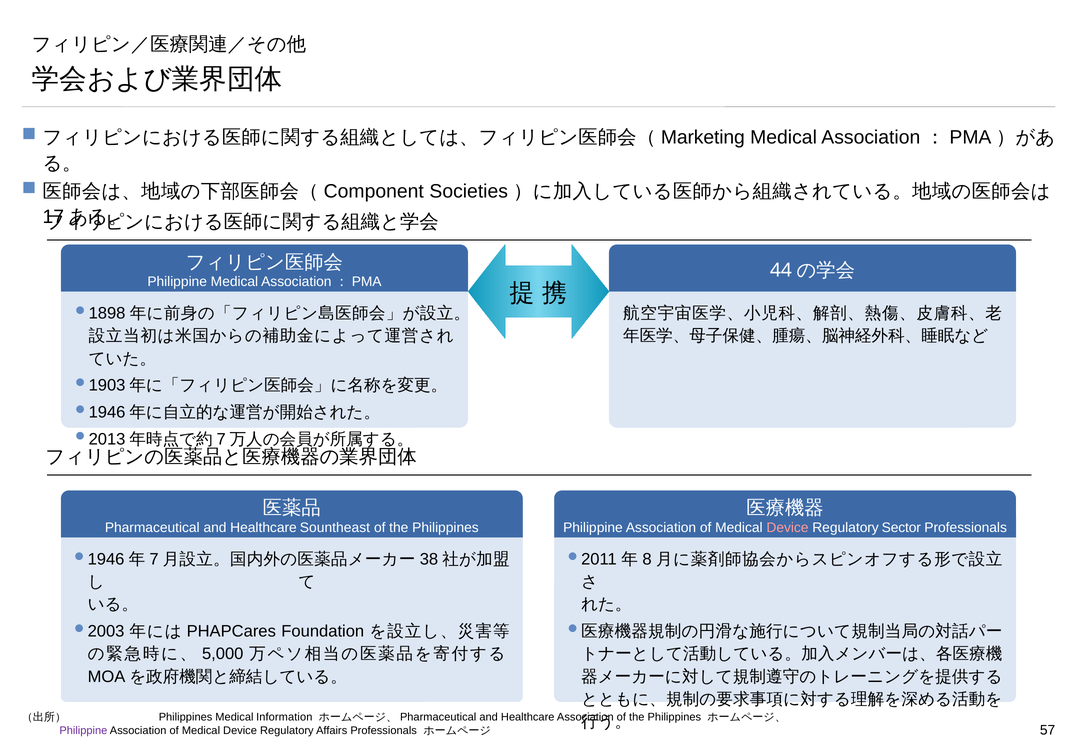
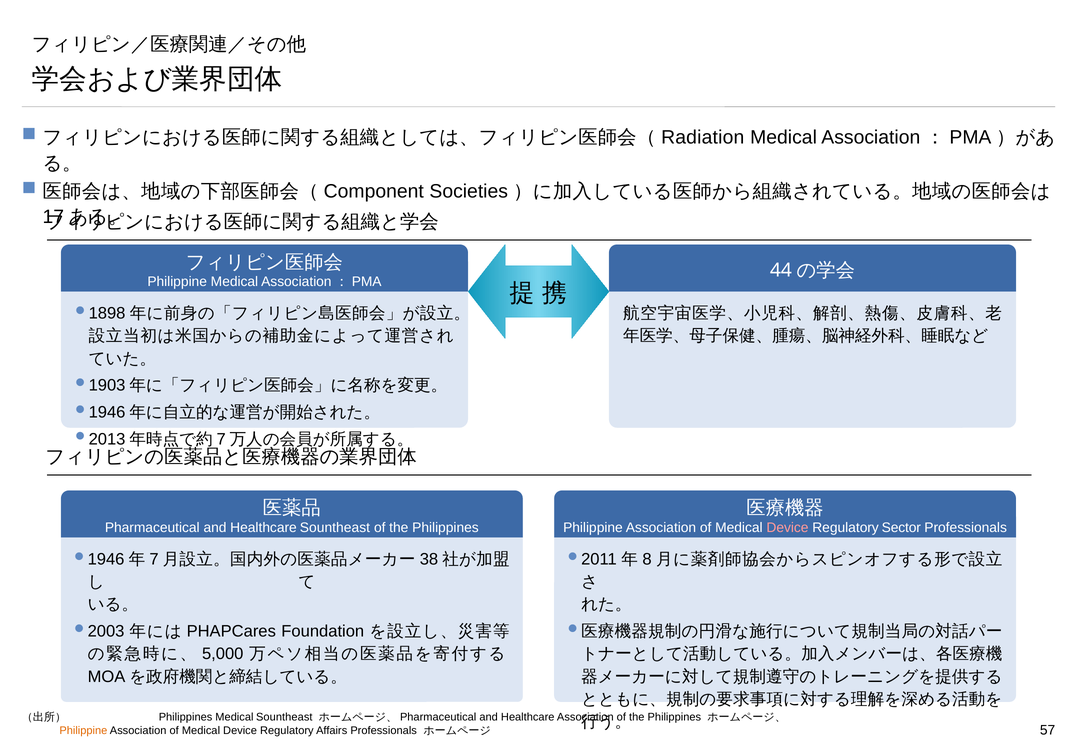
Marketing: Marketing -> Radiation
Medical Information: Information -> Sountheast
Philippine at (83, 730) colour: purple -> orange
